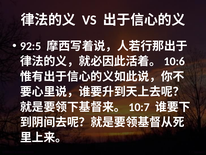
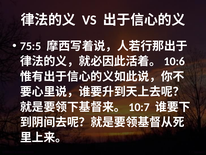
92:5: 92:5 -> 75:5
